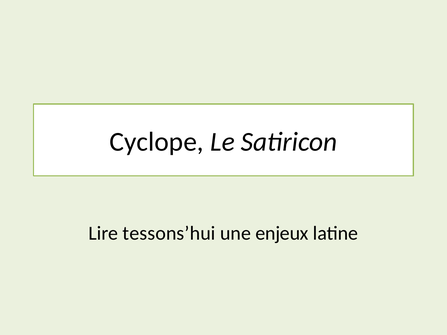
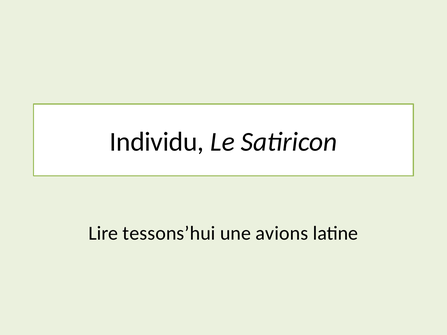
Cyclope: Cyclope -> Individu
enjeux: enjeux -> avions
